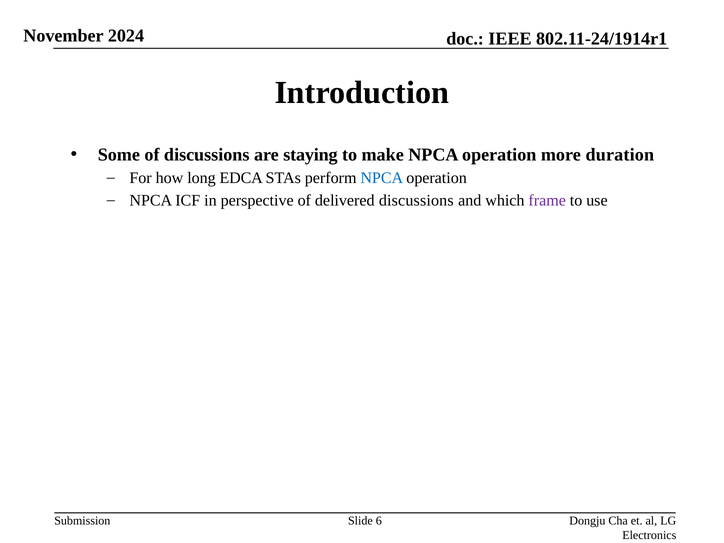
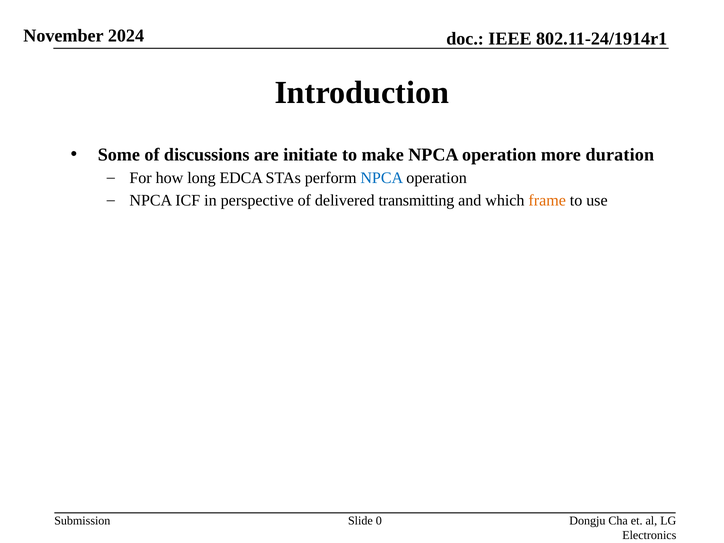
staying: staying -> initiate
delivered discussions: discussions -> transmitting
frame colour: purple -> orange
6: 6 -> 0
